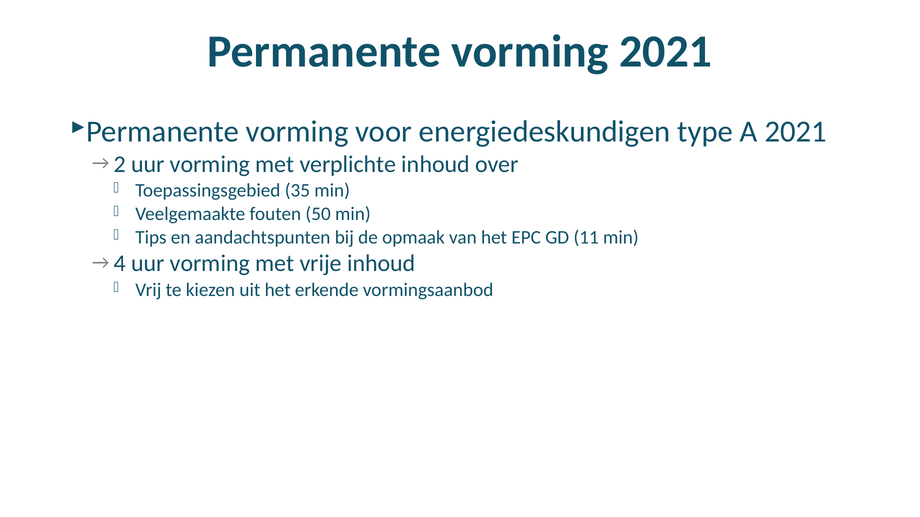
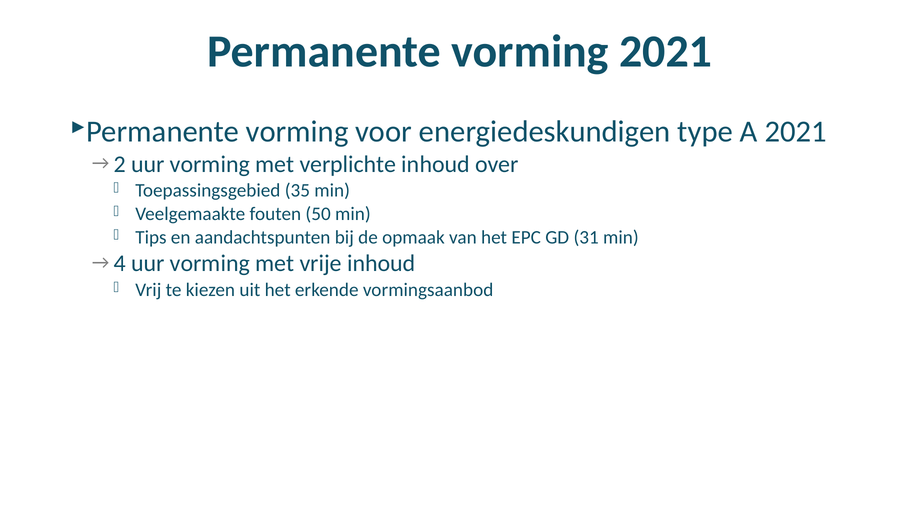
11: 11 -> 31
